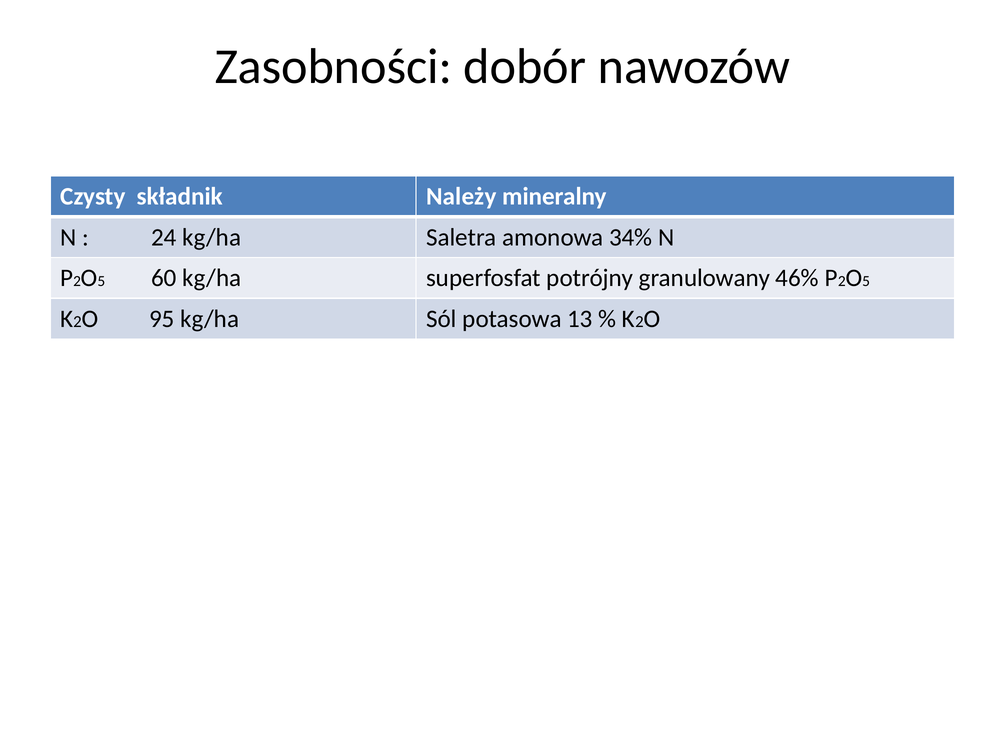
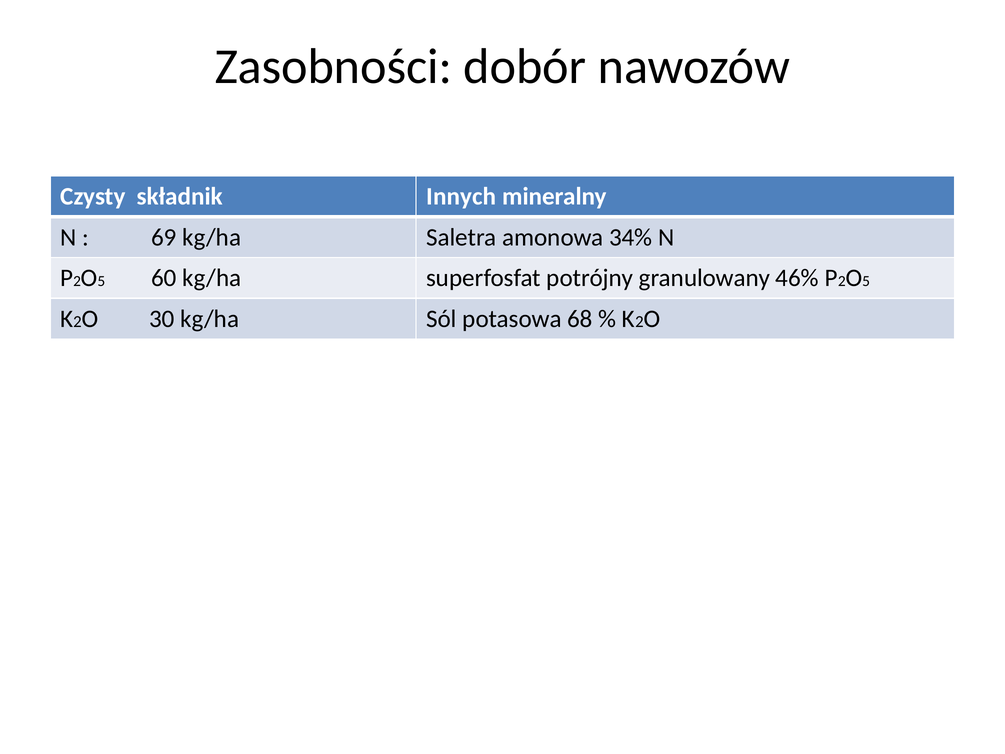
Należy: Należy -> Innych
24: 24 -> 69
95: 95 -> 30
13: 13 -> 68
